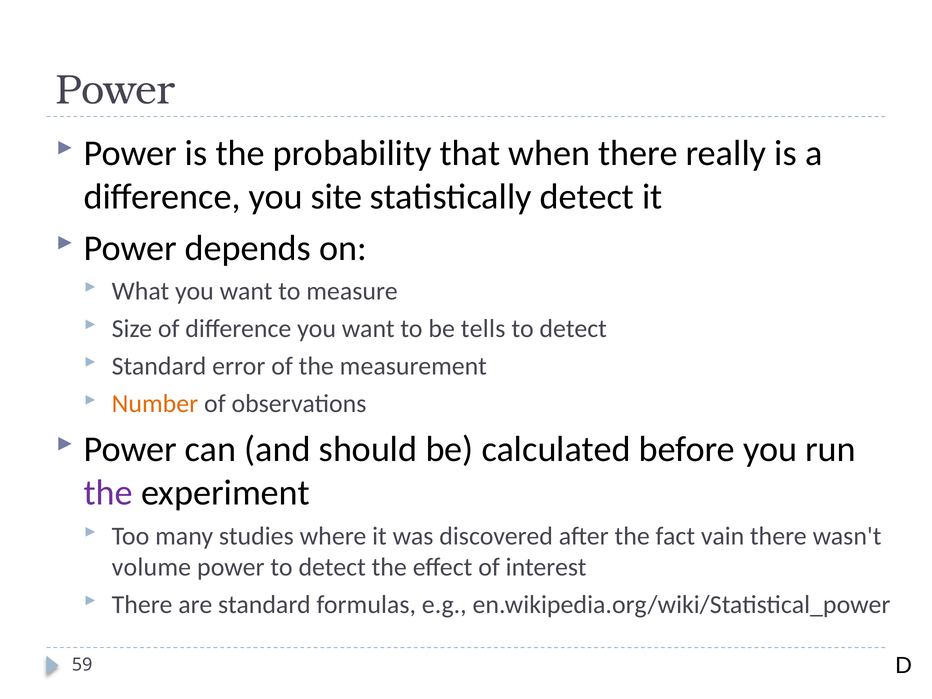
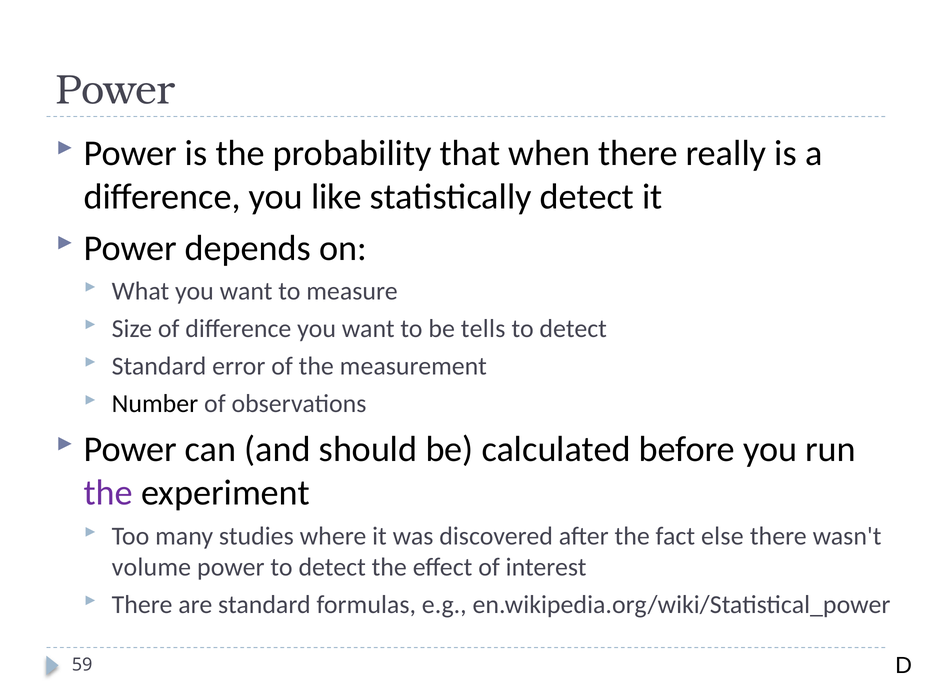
site: site -> like
Number colour: orange -> black
vain: vain -> else
